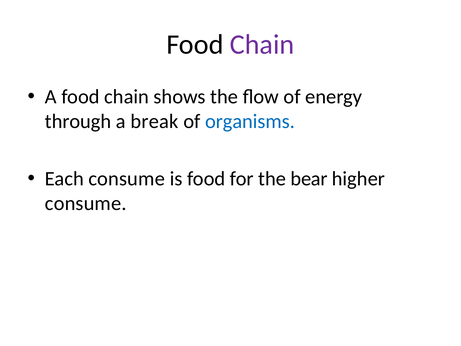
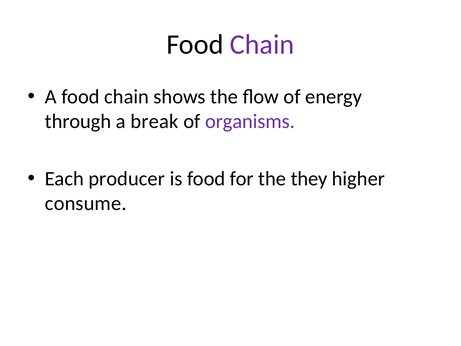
organisms colour: blue -> purple
Each consume: consume -> producer
bear: bear -> they
